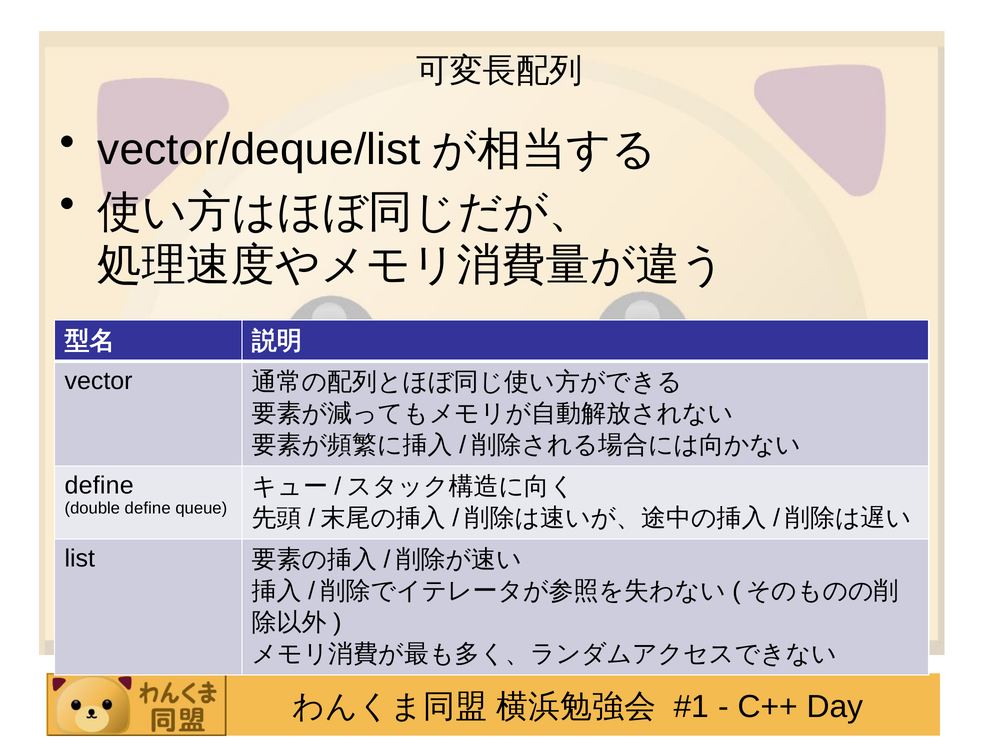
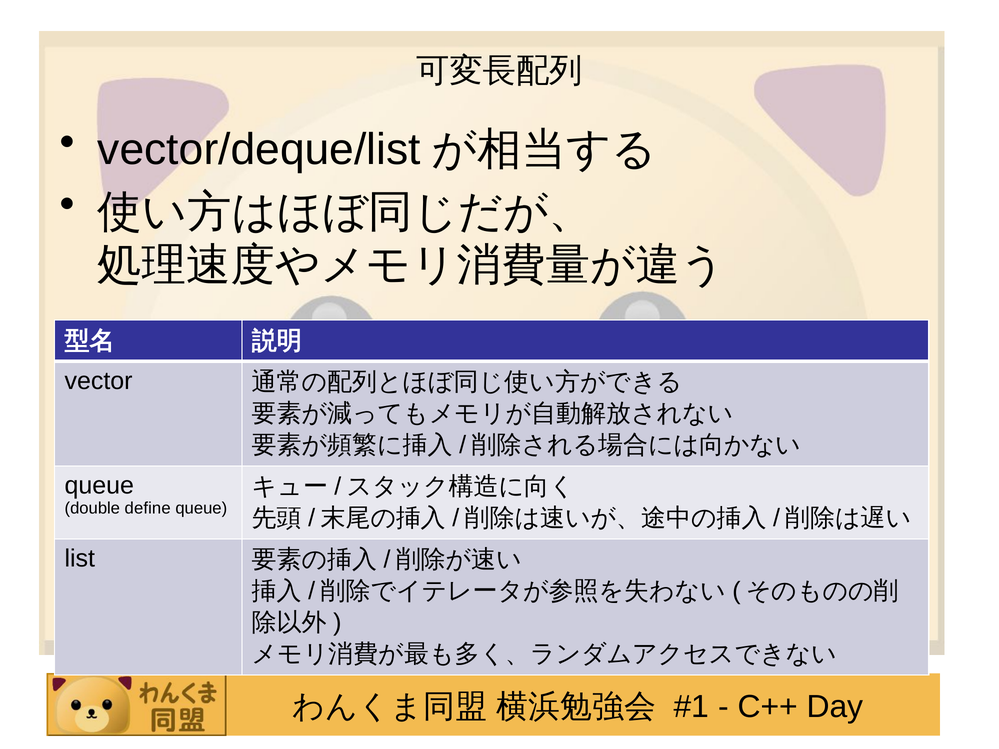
define at (99, 485): define -> queue
